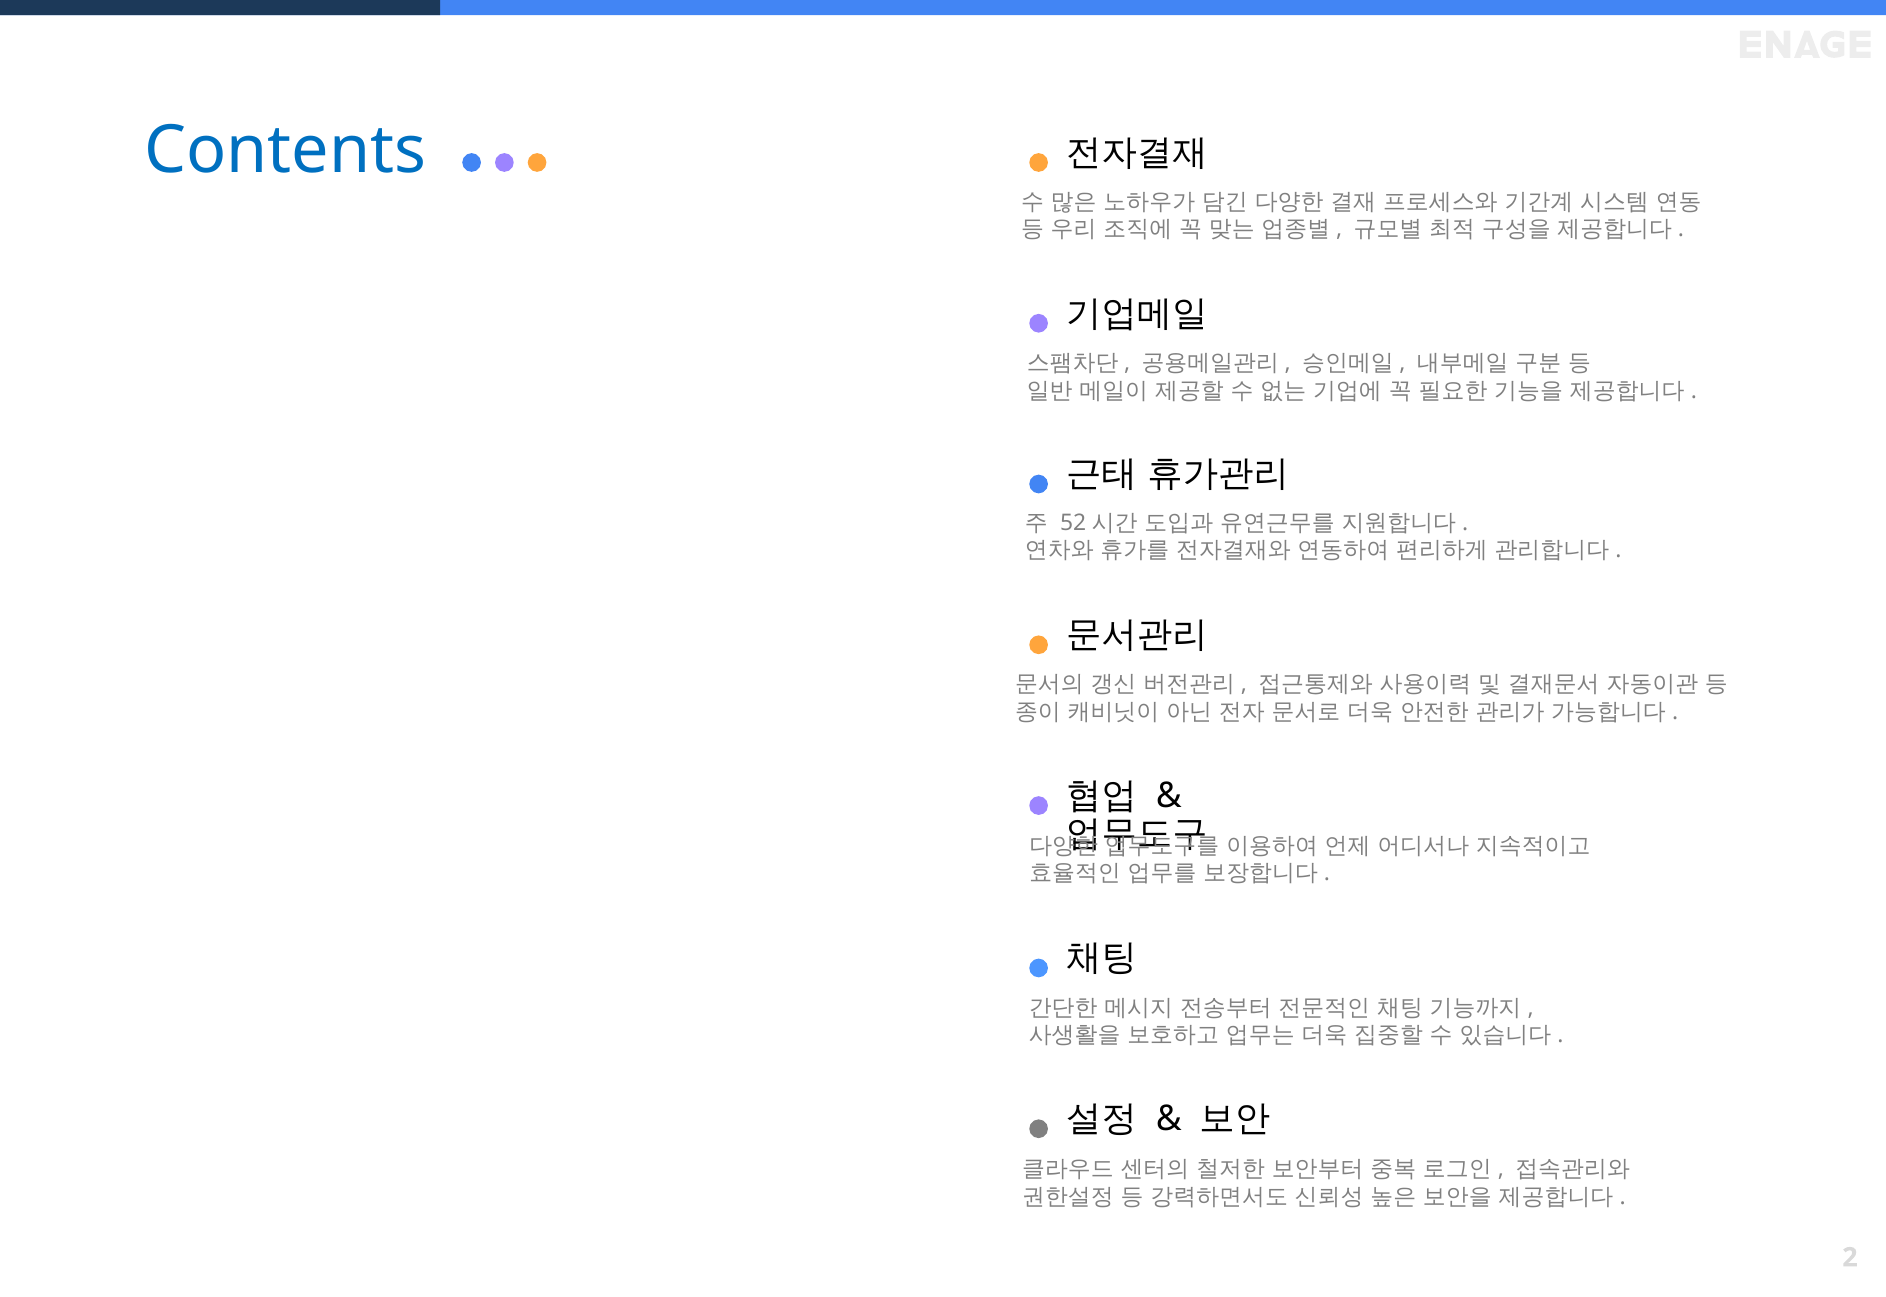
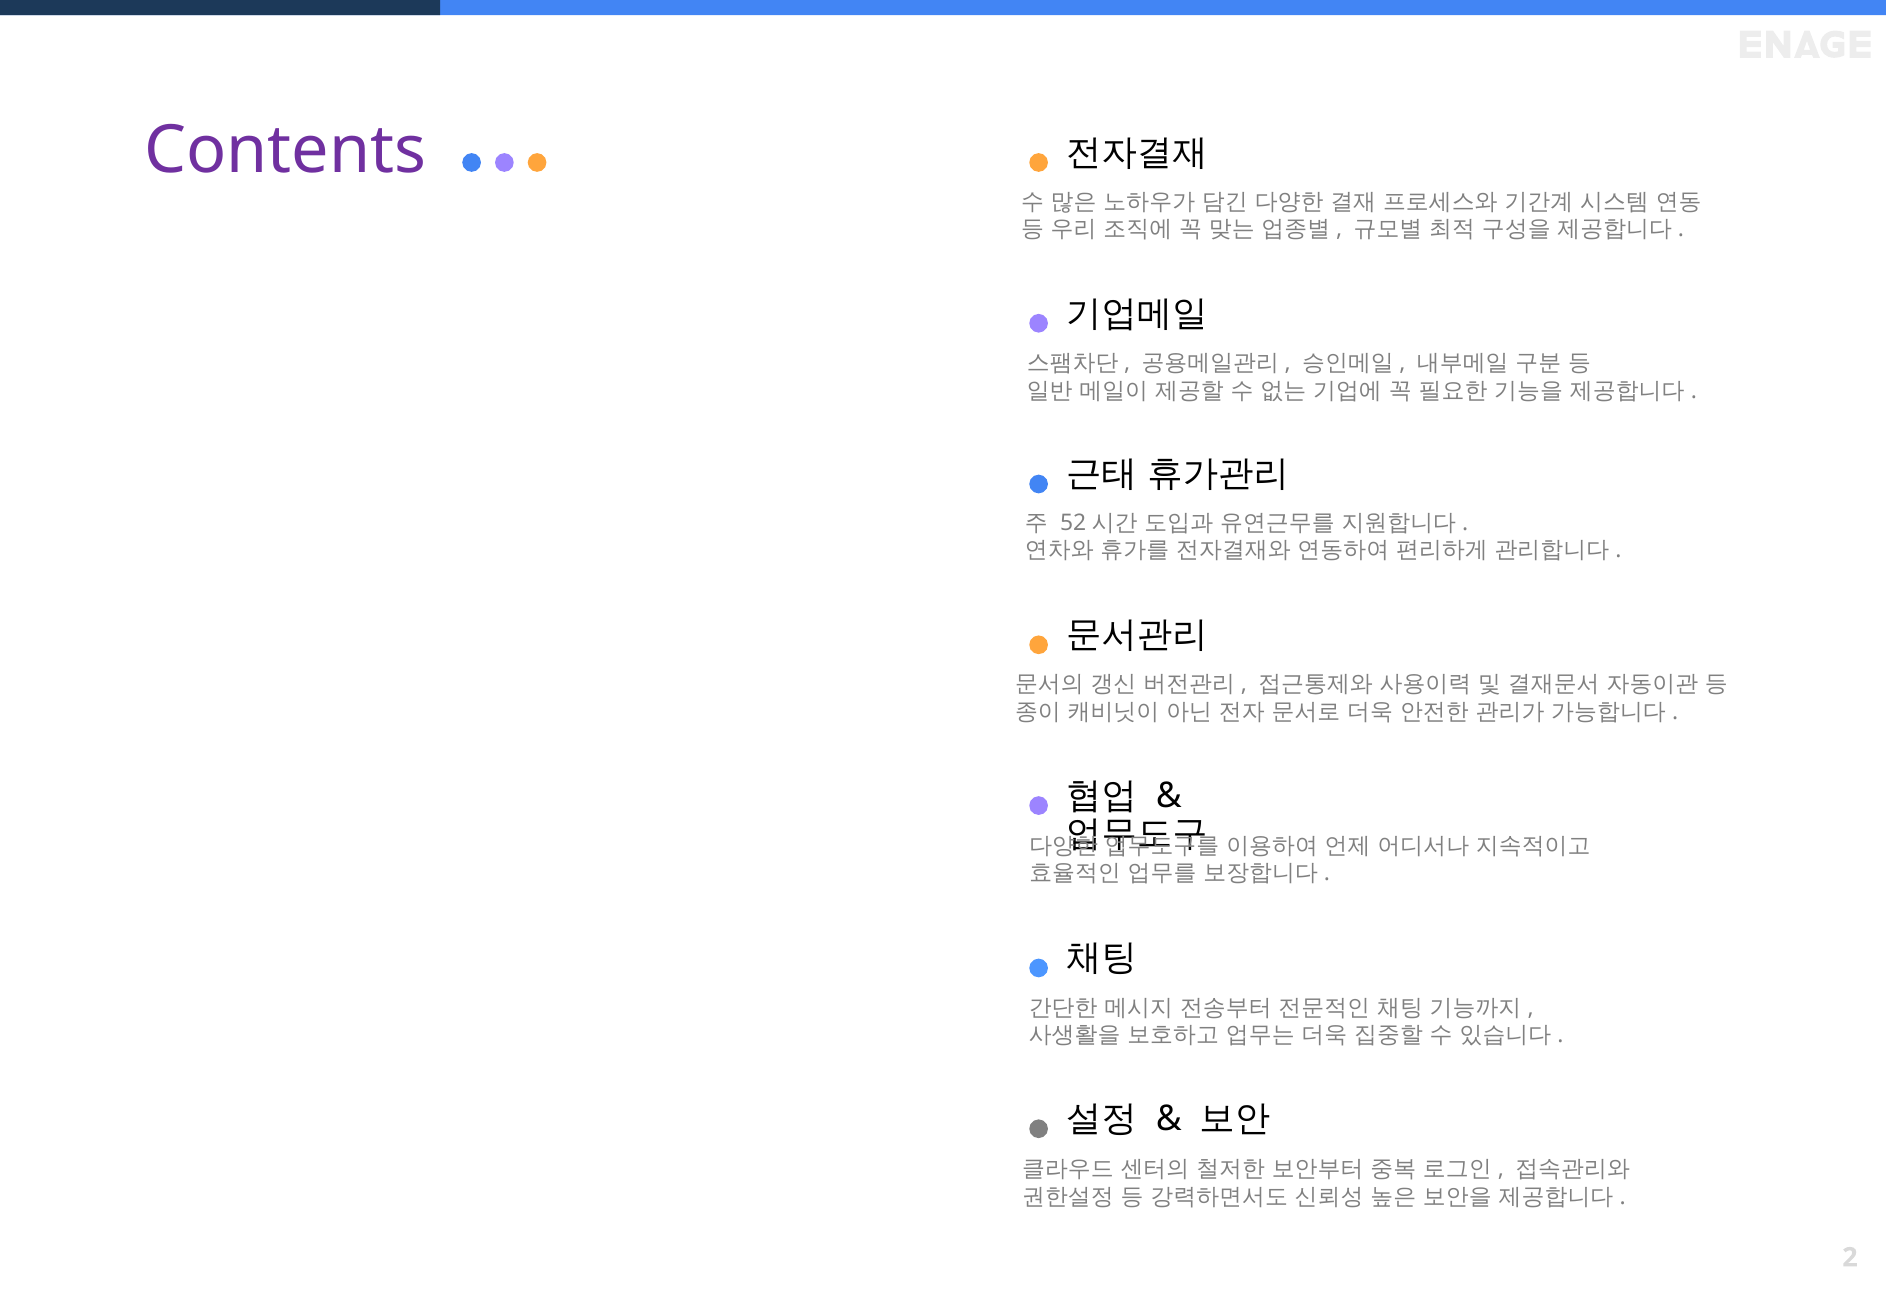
Contents colour: blue -> purple
